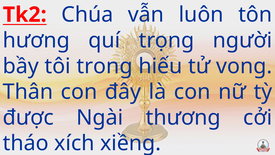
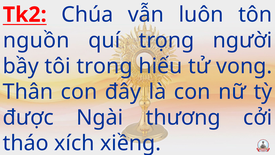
hương: hương -> nguồn
